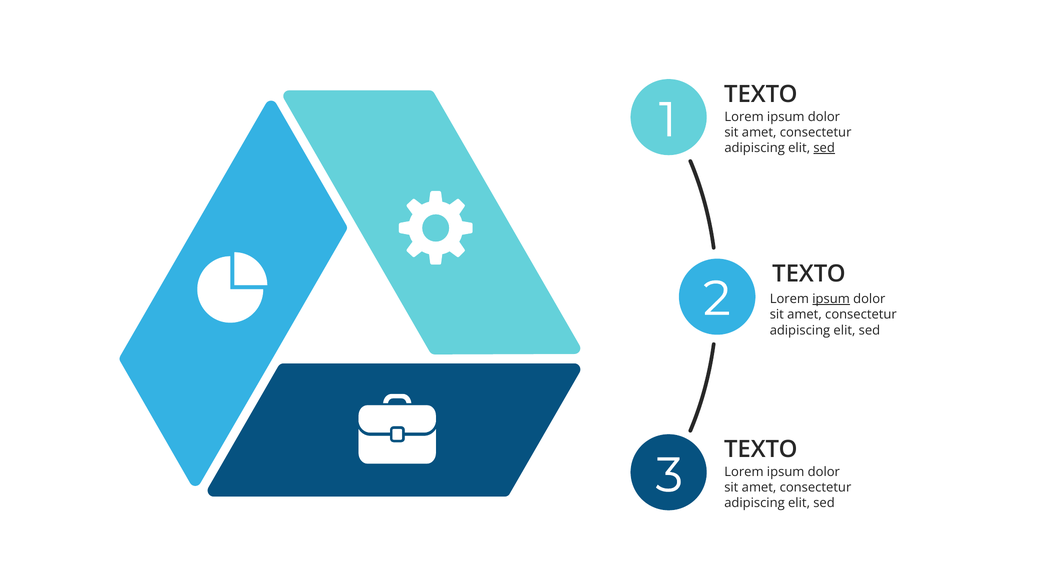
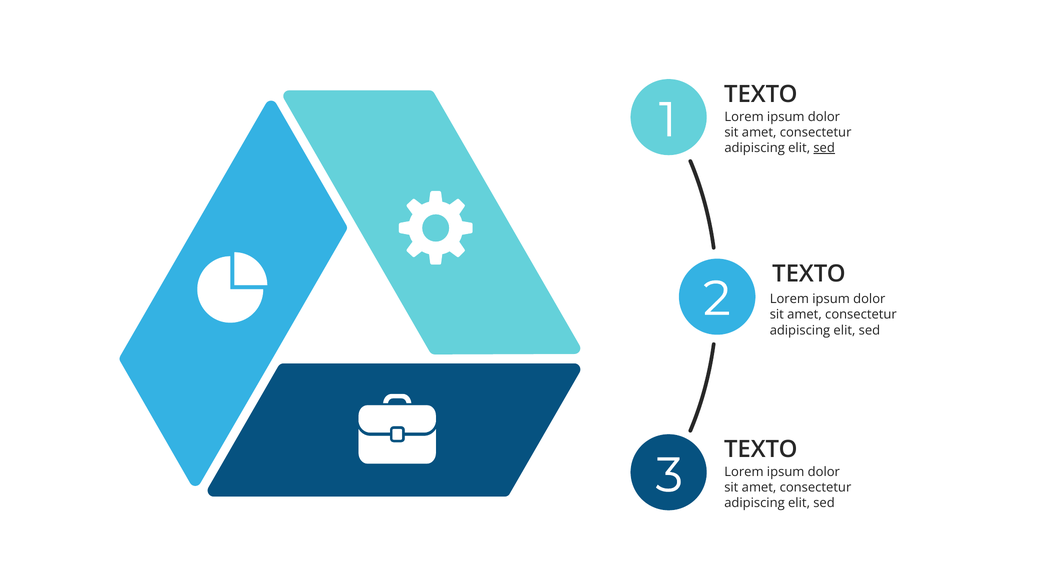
ipsum at (831, 299) underline: present -> none
